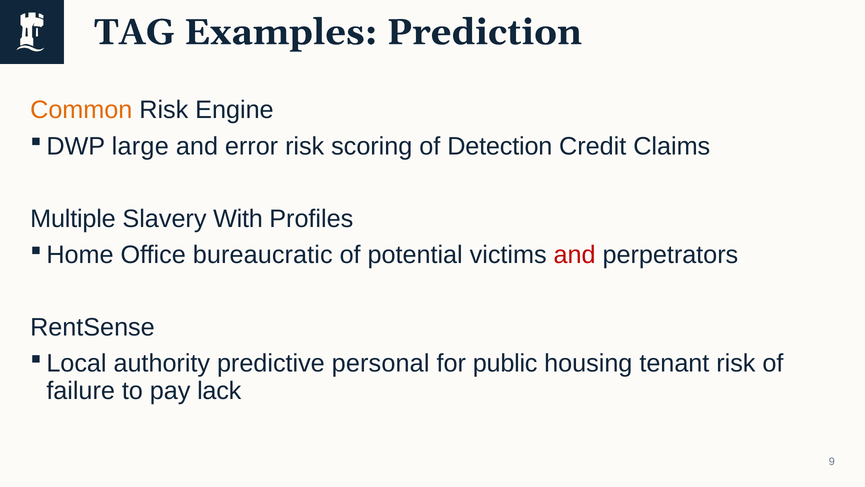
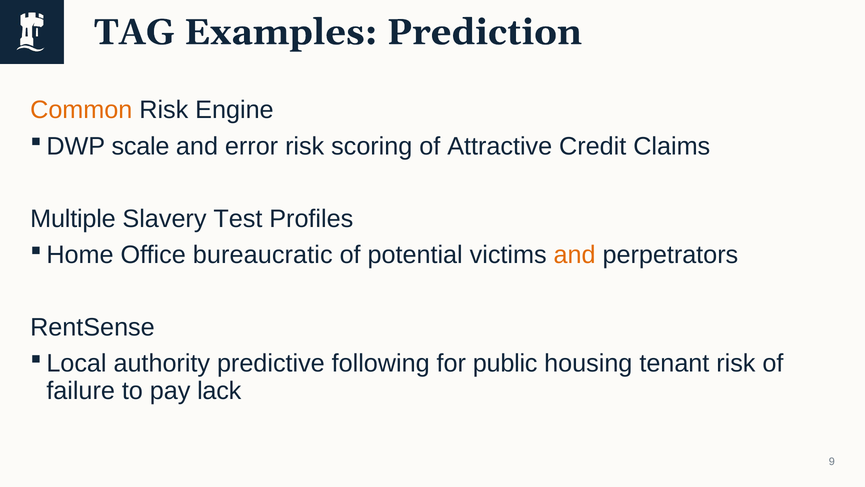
large: large -> scale
Detection: Detection -> Attractive
With: With -> Test
and at (575, 255) colour: red -> orange
personal: personal -> following
